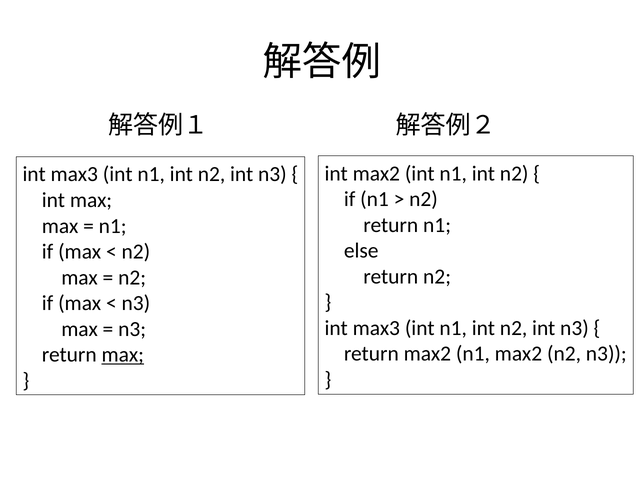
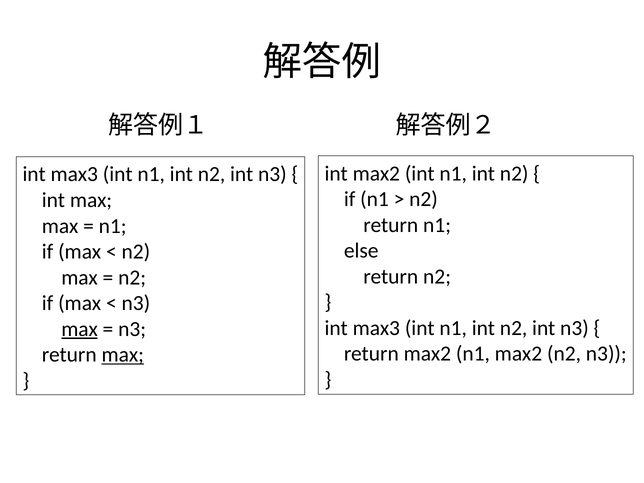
max at (80, 329) underline: none -> present
